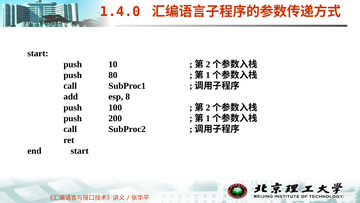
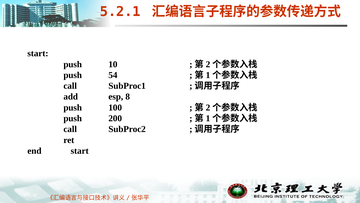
1.4.0: 1.4.0 -> 5.2.1
80: 80 -> 54
